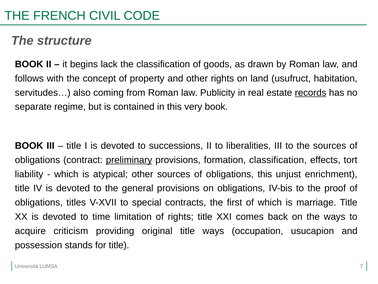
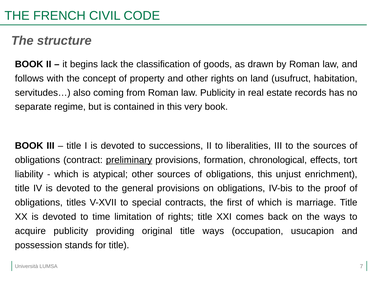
records underline: present -> none
formation classification: classification -> chronological
acquire criticism: criticism -> publicity
